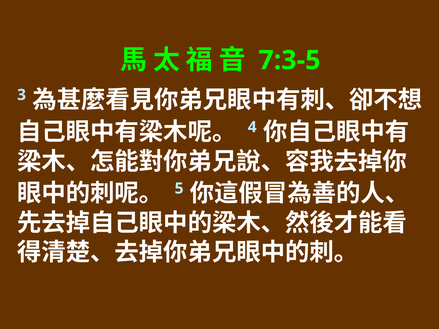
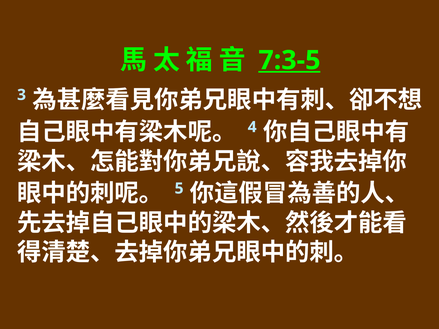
7:3-5 underline: none -> present
